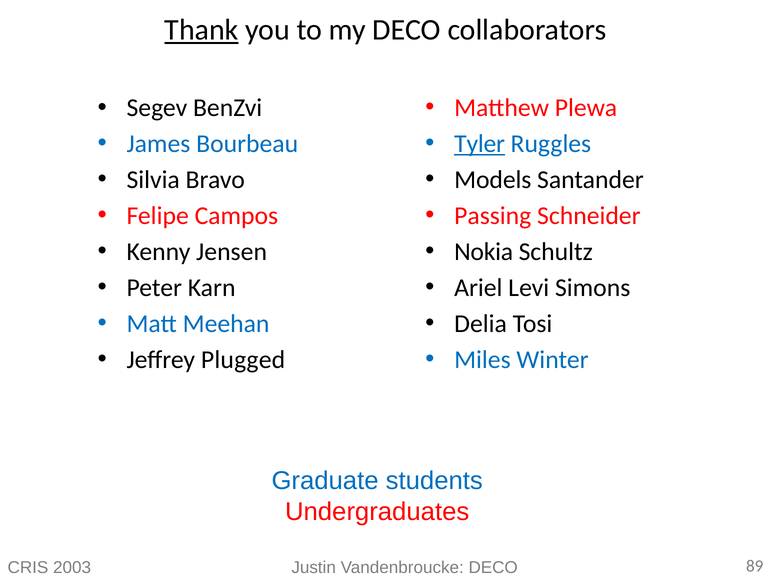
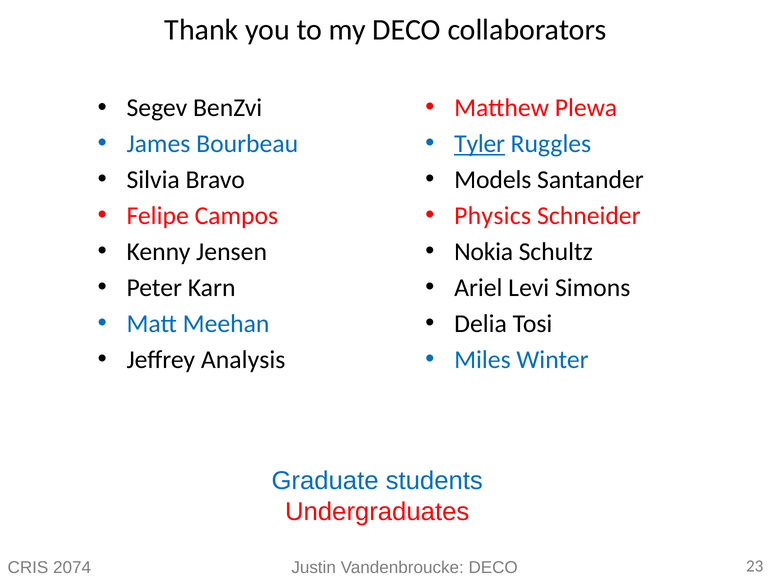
Thank underline: present -> none
Passing: Passing -> Physics
Plugged: Plugged -> Analysis
2003: 2003 -> 2074
89: 89 -> 23
